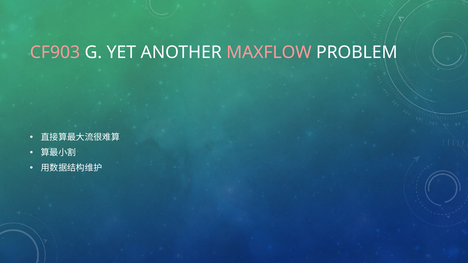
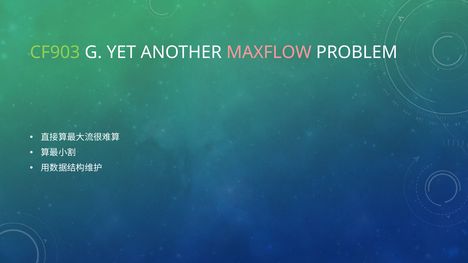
CF903 colour: pink -> light green
